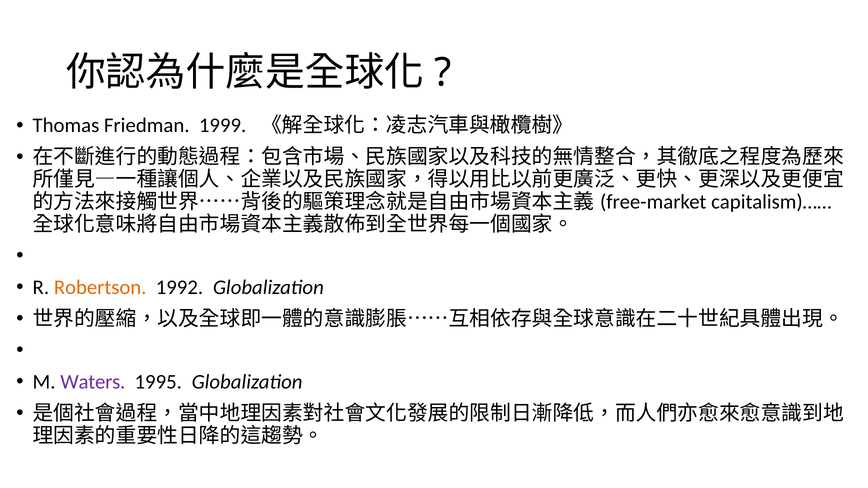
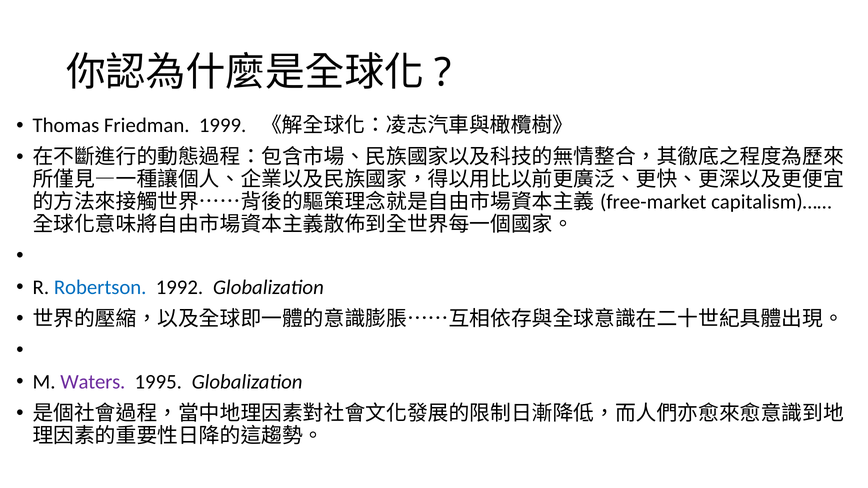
Robertson colour: orange -> blue
